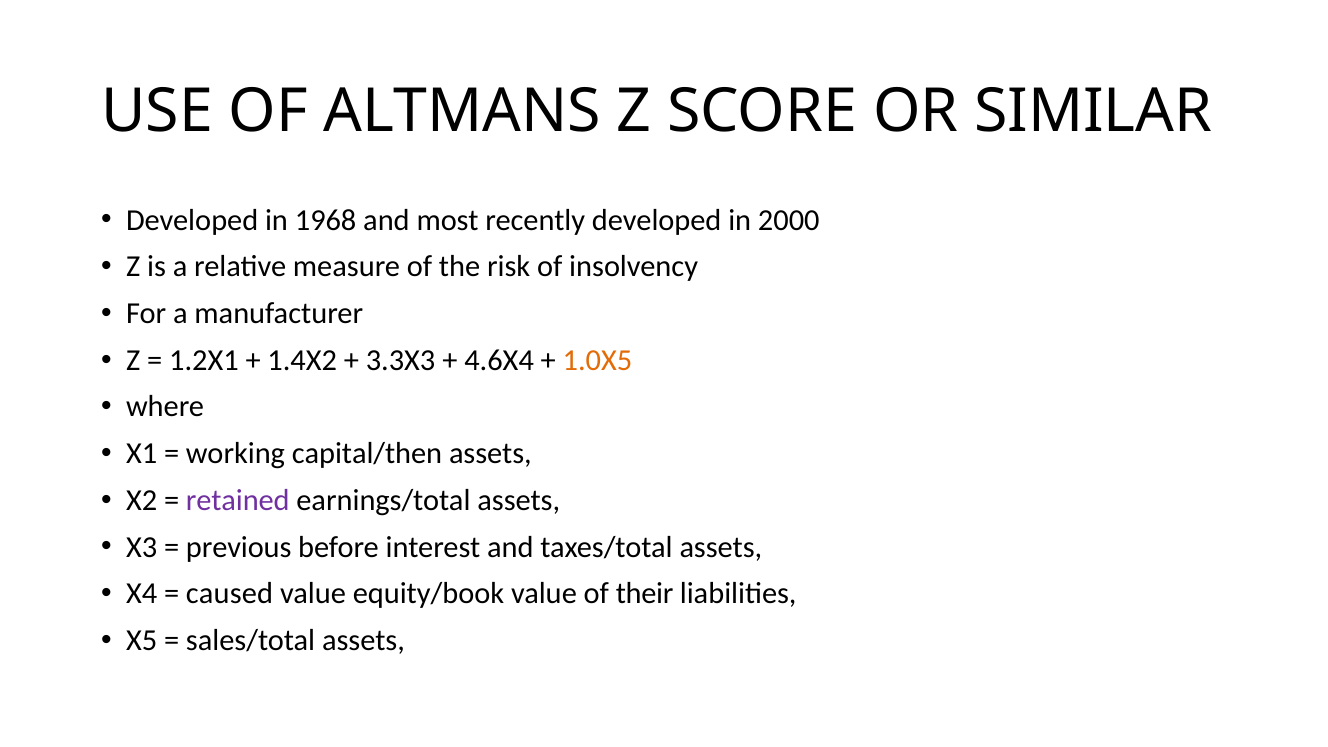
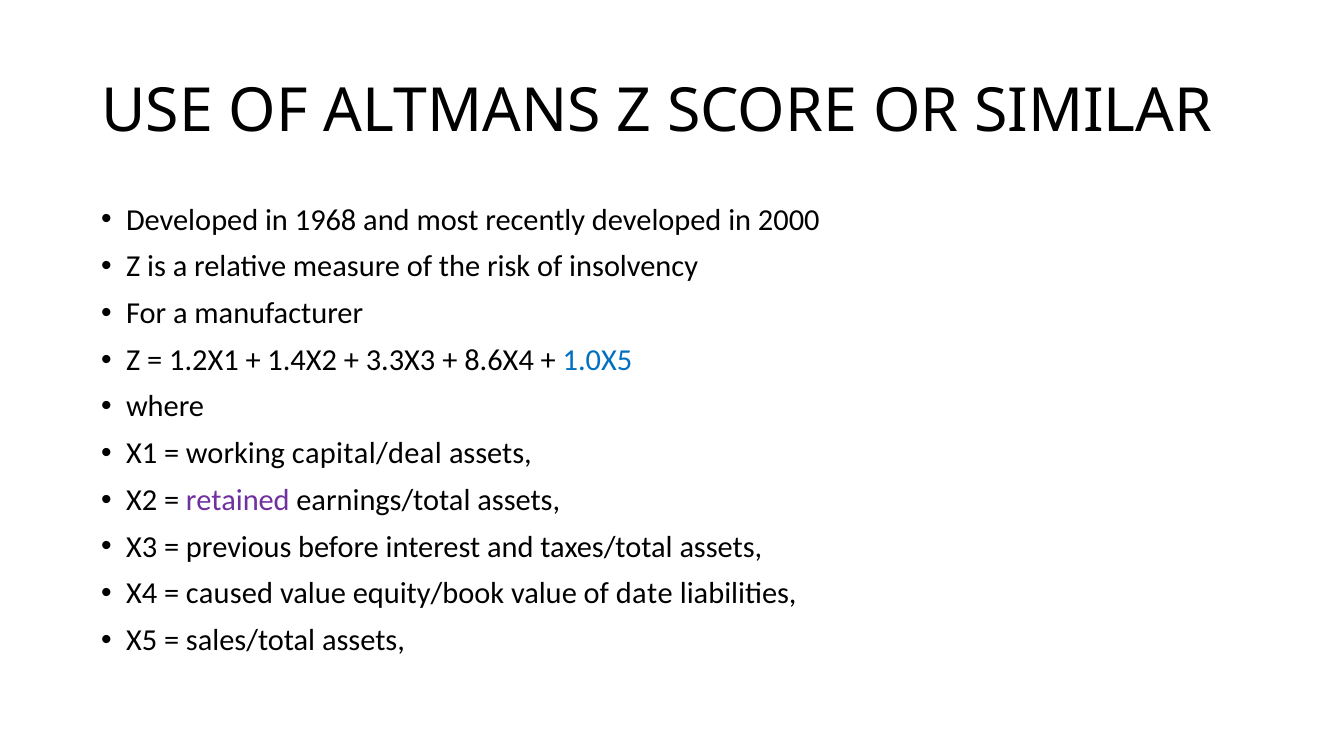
4.6X4: 4.6X4 -> 8.6X4
1.0X5 colour: orange -> blue
capital/then: capital/then -> capital/deal
their: their -> date
